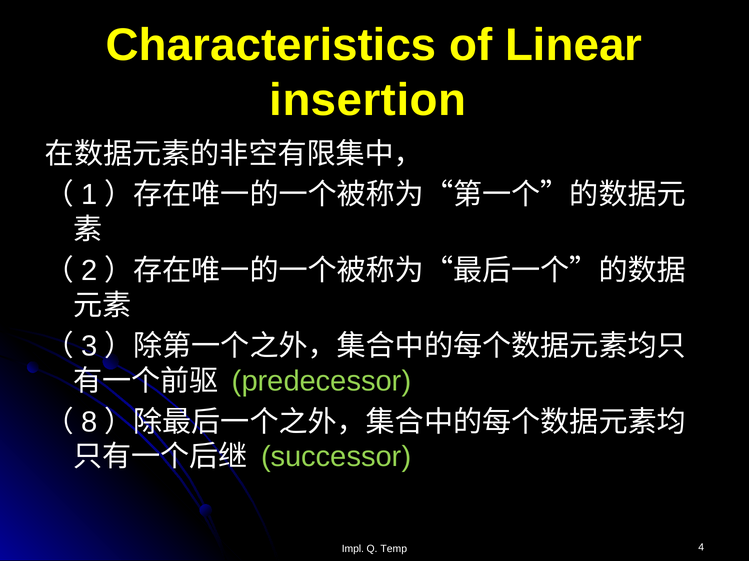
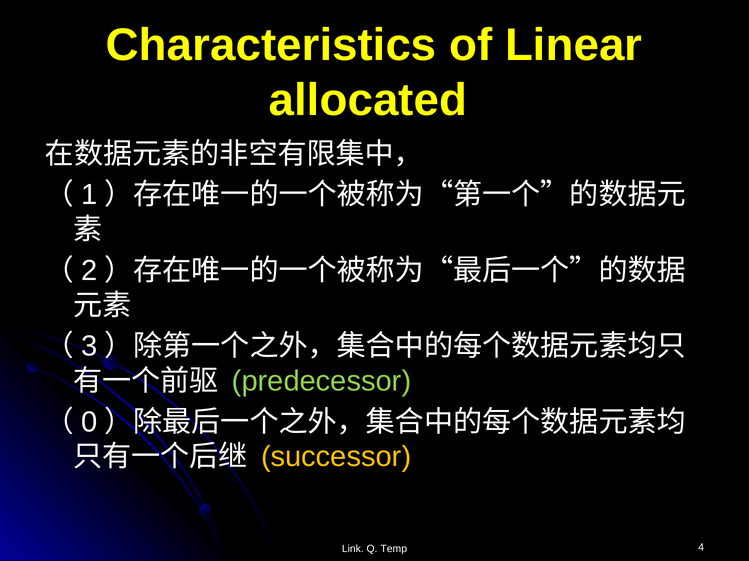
insertion: insertion -> allocated
8: 8 -> 0
successor colour: light green -> yellow
Impl: Impl -> Link
